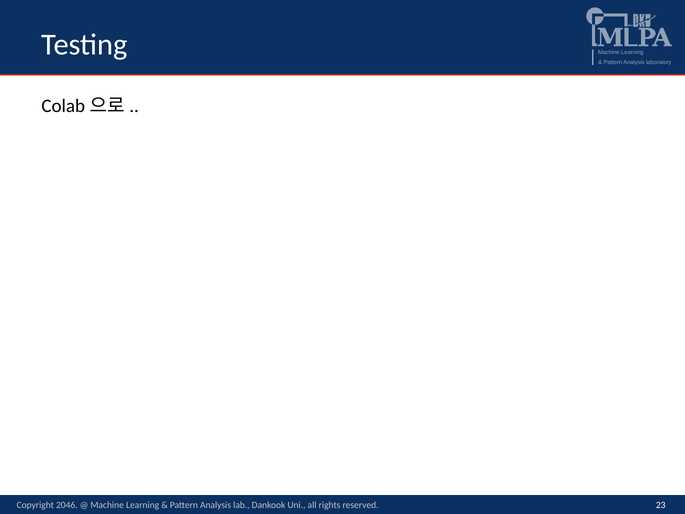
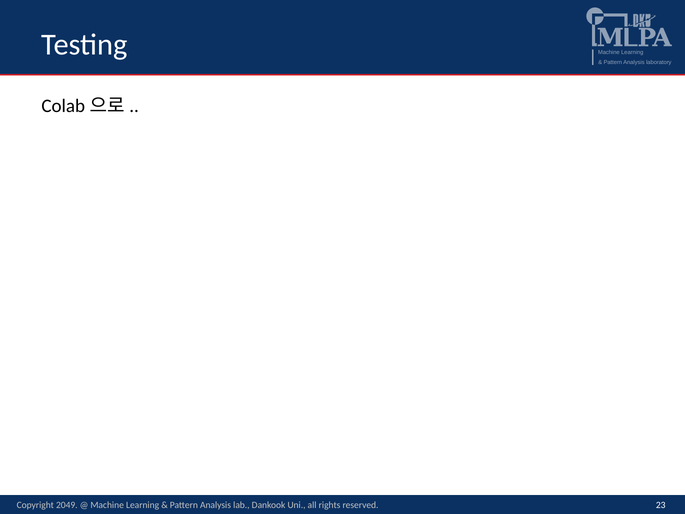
2046: 2046 -> 2049
